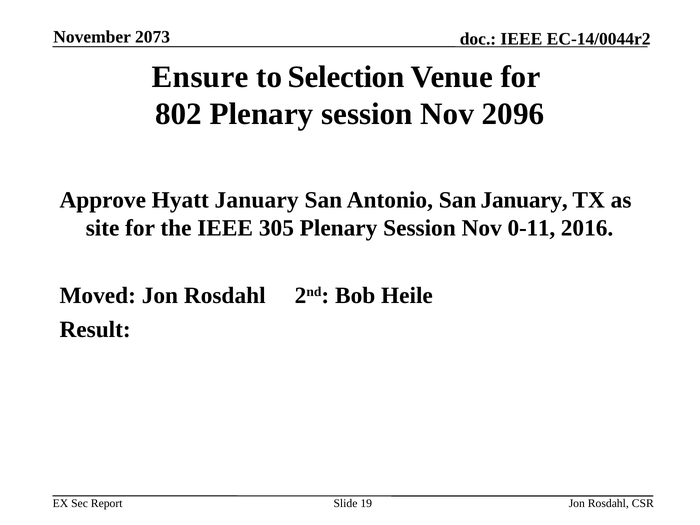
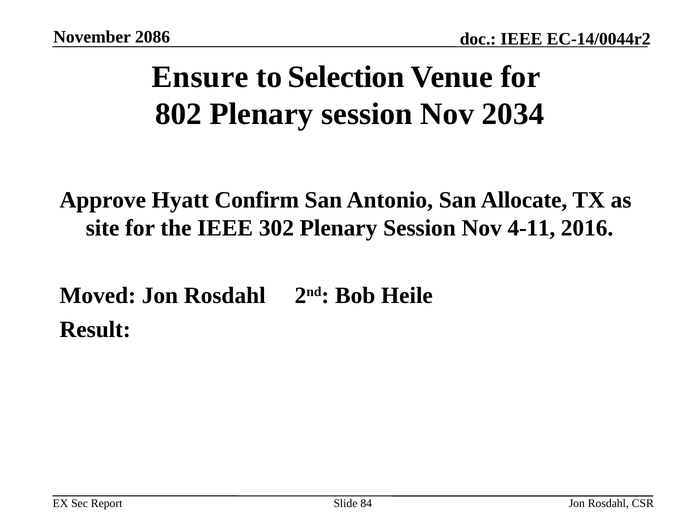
2073: 2073 -> 2086
2096: 2096 -> 2034
Hyatt January: January -> Confirm
San January: January -> Allocate
305: 305 -> 302
0-11: 0-11 -> 4-11
19: 19 -> 84
